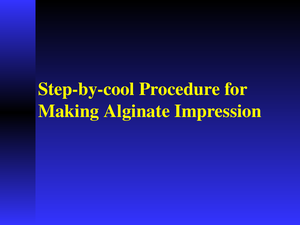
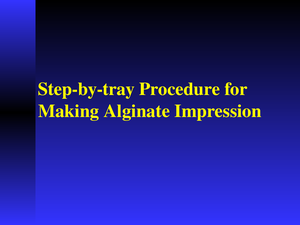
Step-by-cool: Step-by-cool -> Step-by-tray
